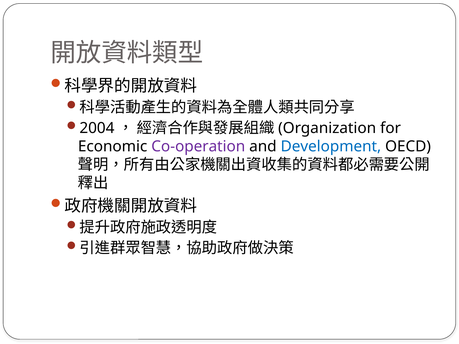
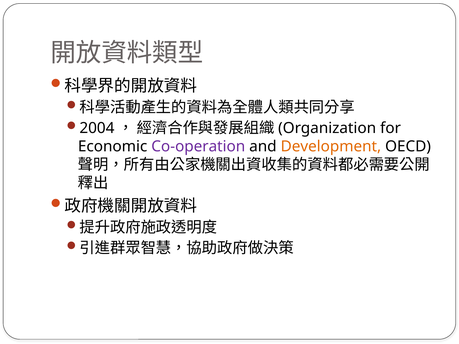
Development colour: blue -> orange
